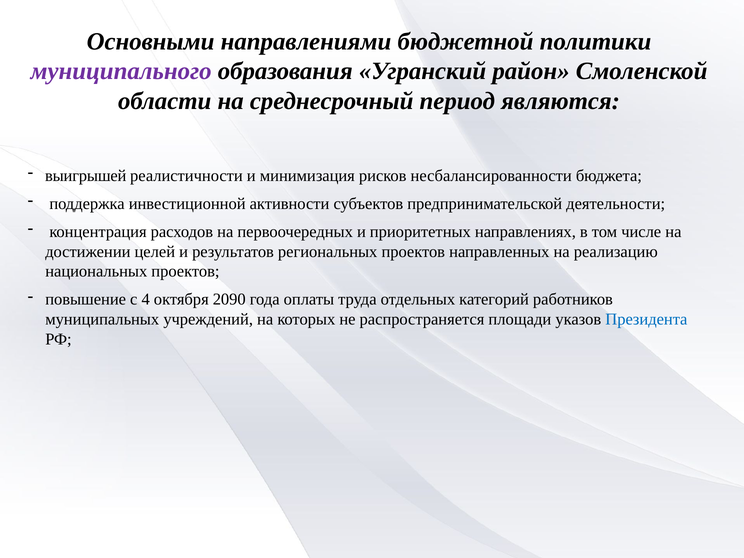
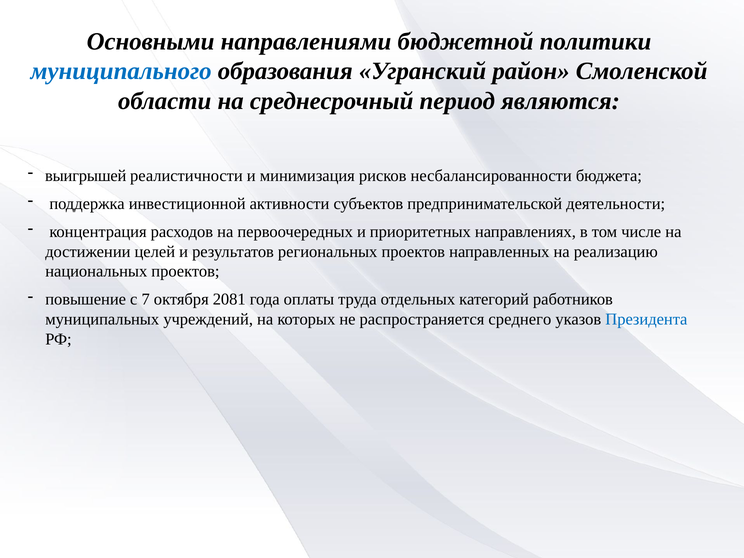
муниципального colour: purple -> blue
4: 4 -> 7
2090: 2090 -> 2081
площади: площади -> среднего
